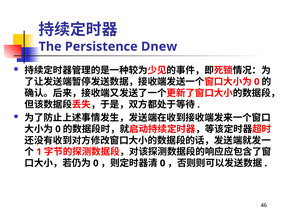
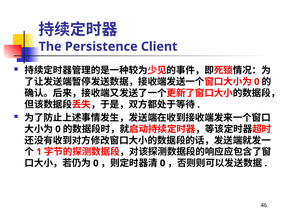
Dnew: Dnew -> Client
